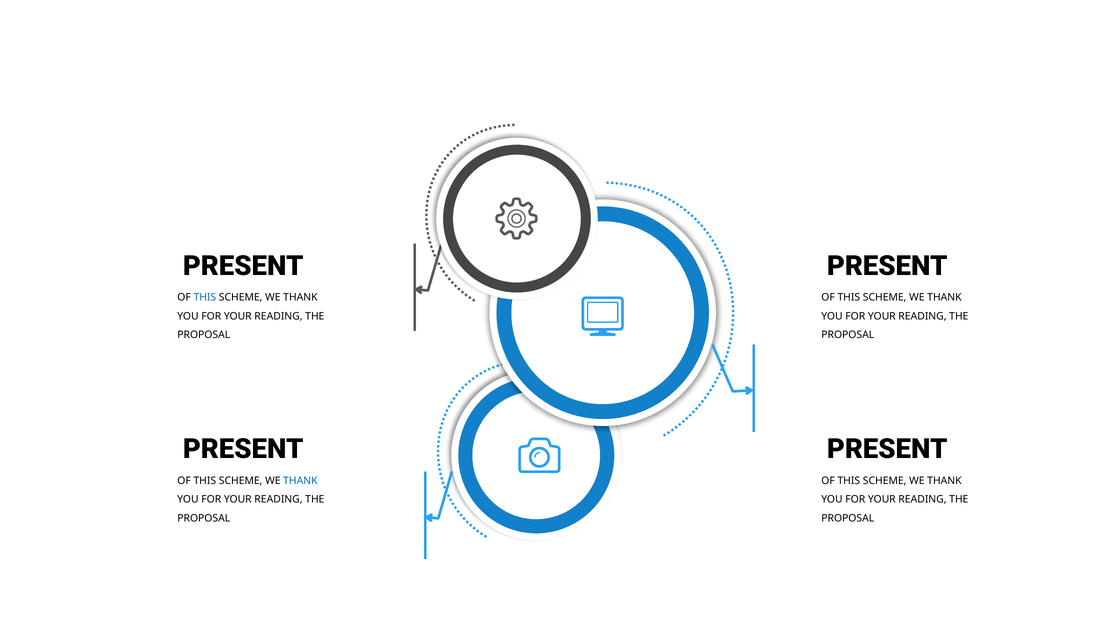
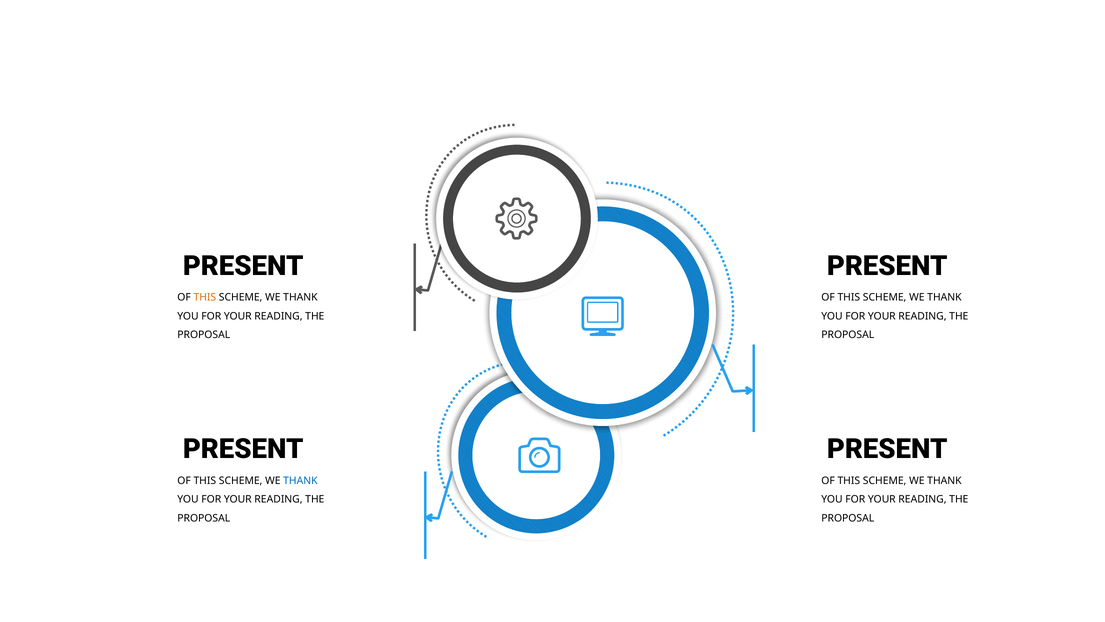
THIS at (205, 297) colour: blue -> orange
